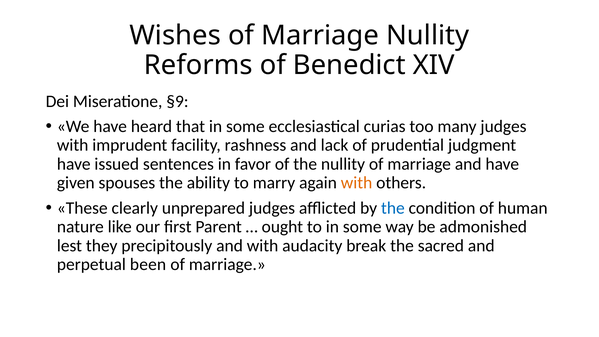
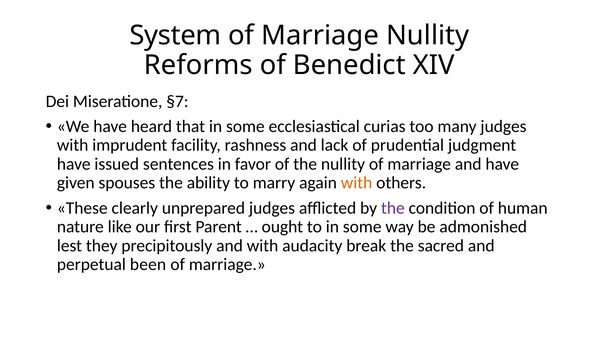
Wishes: Wishes -> System
§9: §9 -> §7
the at (393, 208) colour: blue -> purple
